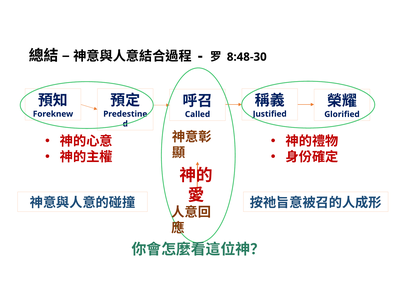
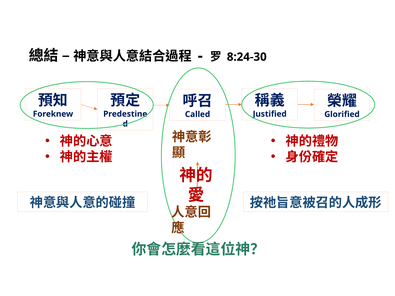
8:48-30: 8:48-30 -> 8:24-30
